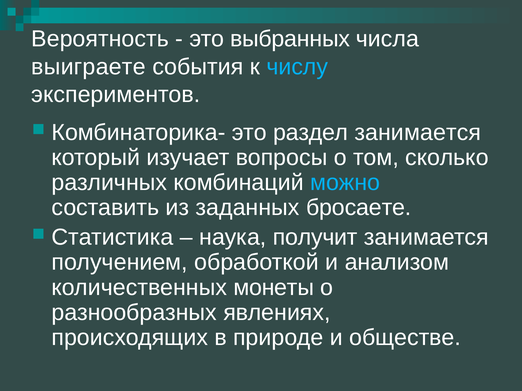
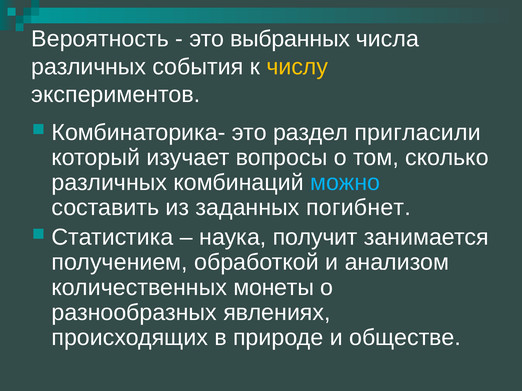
выиграете at (89, 67): выиграете -> различных
числу colour: light blue -> yellow
раздел занимается: занимается -> пригласили
бросаете: бросаете -> погибнет
